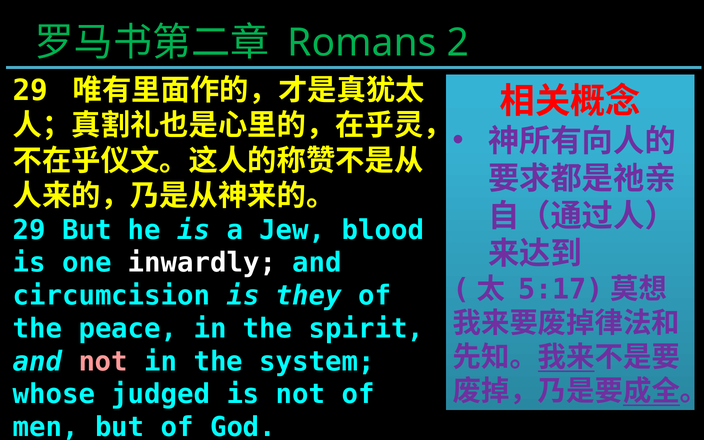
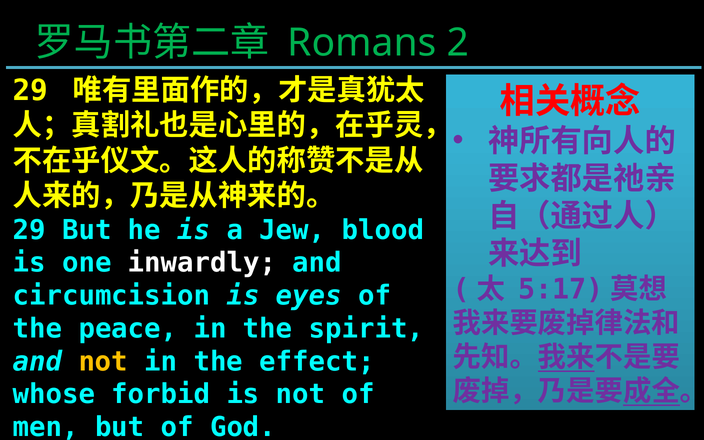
they: they -> eyes
not at (103, 362) colour: pink -> yellow
system: system -> effect
judged: judged -> forbid
